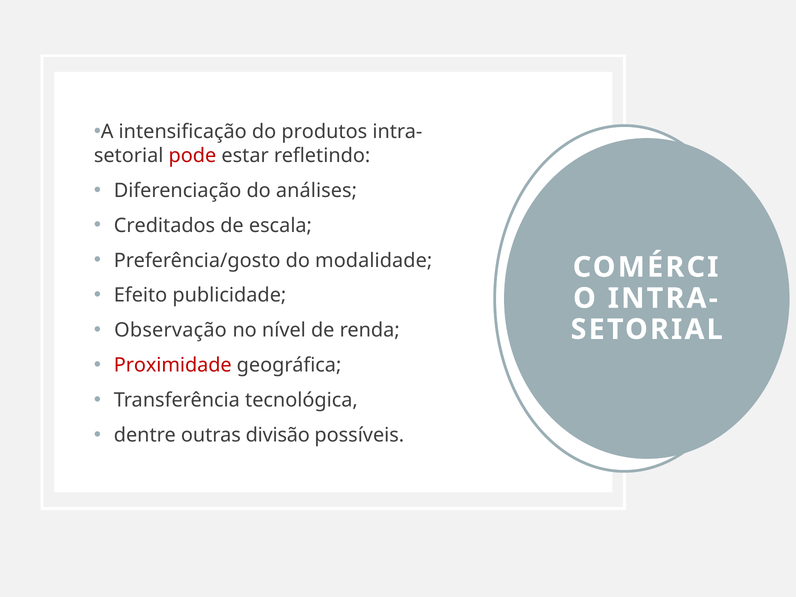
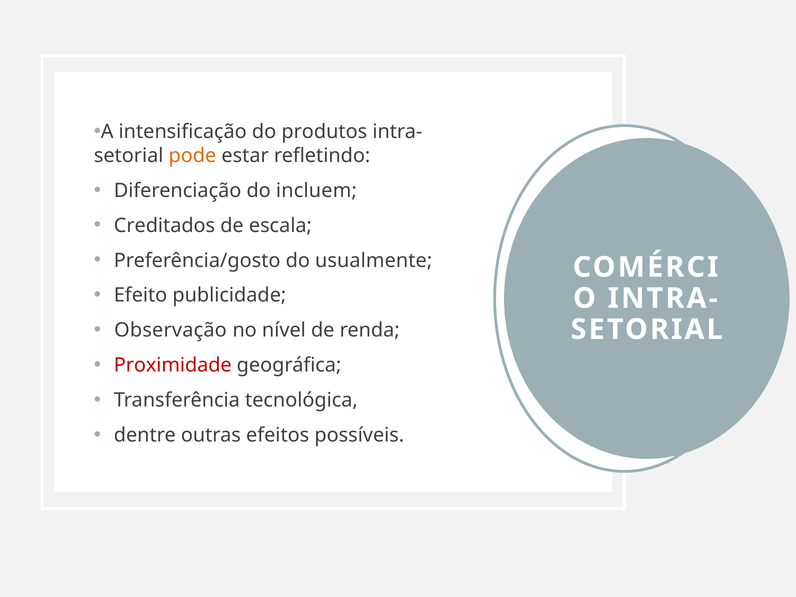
pode colour: red -> orange
análises: análises -> incluem
modalidade: modalidade -> usualmente
divisão: divisão -> efeitos
